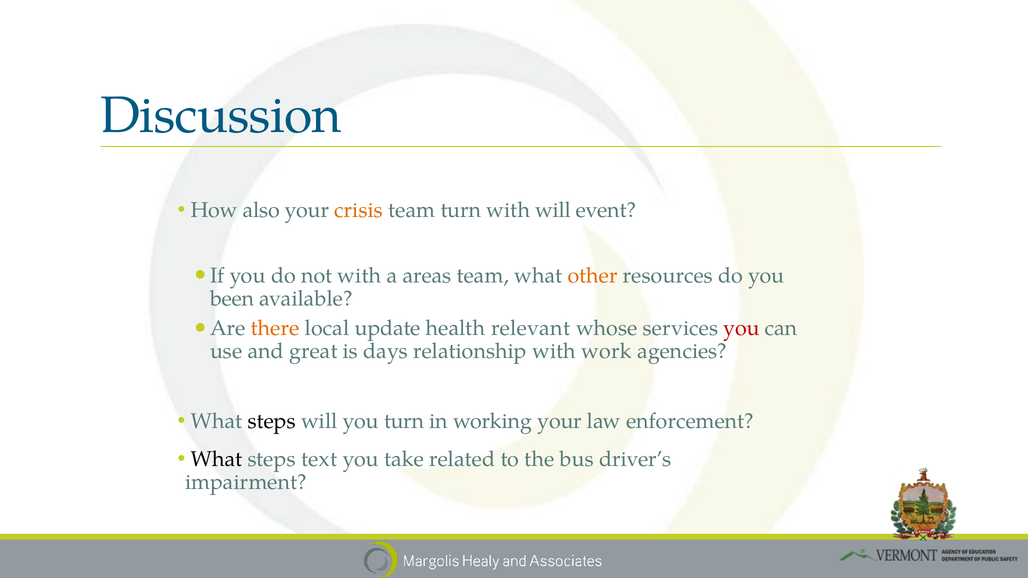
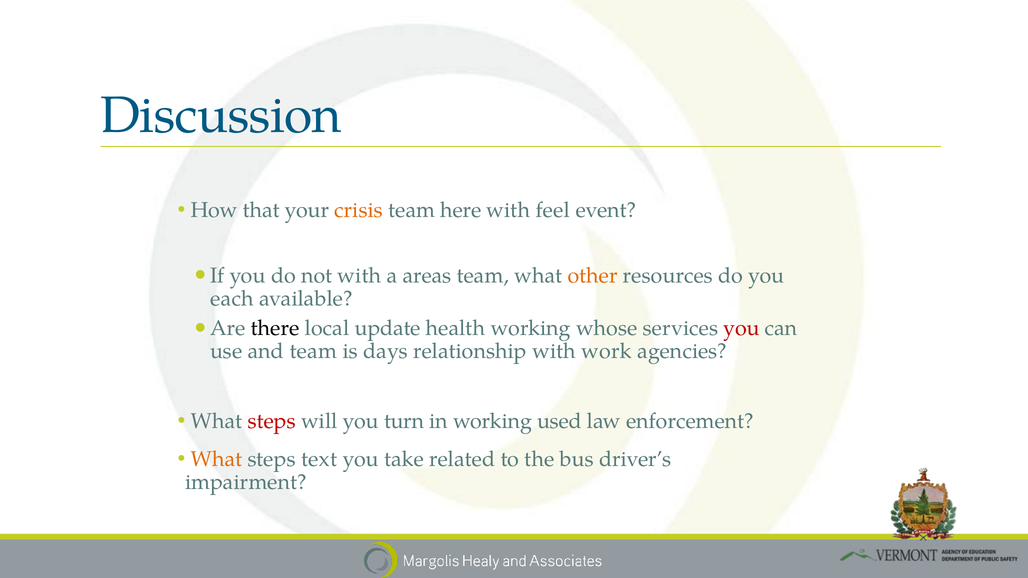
also: also -> that
team turn: turn -> here
with will: will -> feel
been: been -> each
there colour: orange -> black
health relevant: relevant -> working
and great: great -> team
steps at (272, 421) colour: black -> red
working your: your -> used
What at (217, 459) colour: black -> orange
